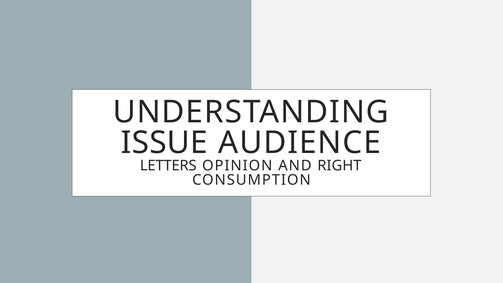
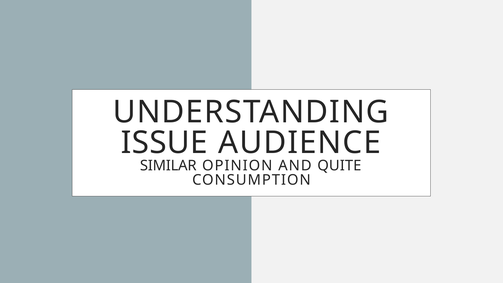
LETTERS: LETTERS -> SIMILAR
RIGHT: RIGHT -> QUITE
